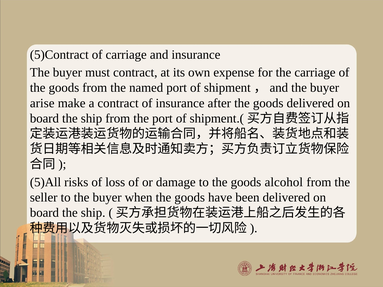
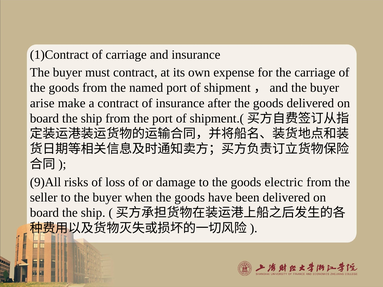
5)Contract: 5)Contract -> 1)Contract
5)All: 5)All -> 9)All
alcohol: alcohol -> electric
